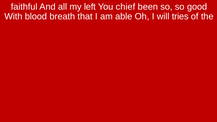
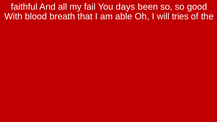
left: left -> fail
chief: chief -> days
